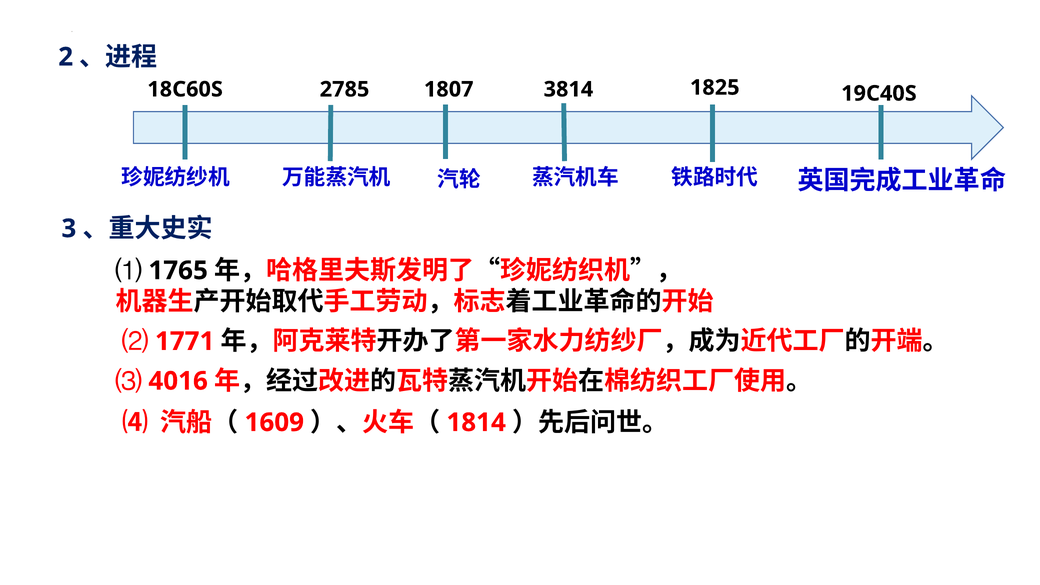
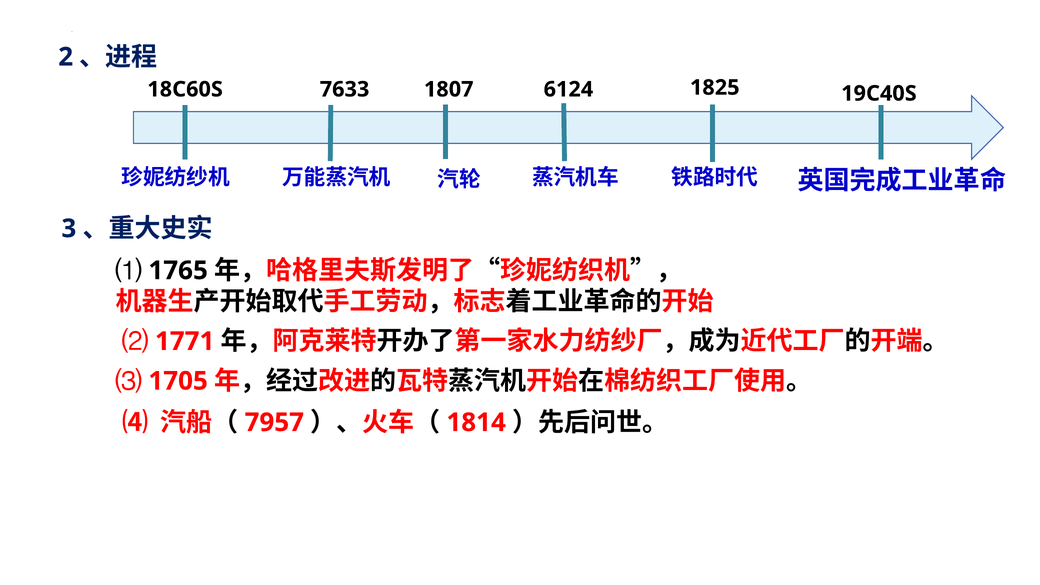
2785: 2785 -> 7633
3814: 3814 -> 6124
4016: 4016 -> 1705
1609: 1609 -> 7957
